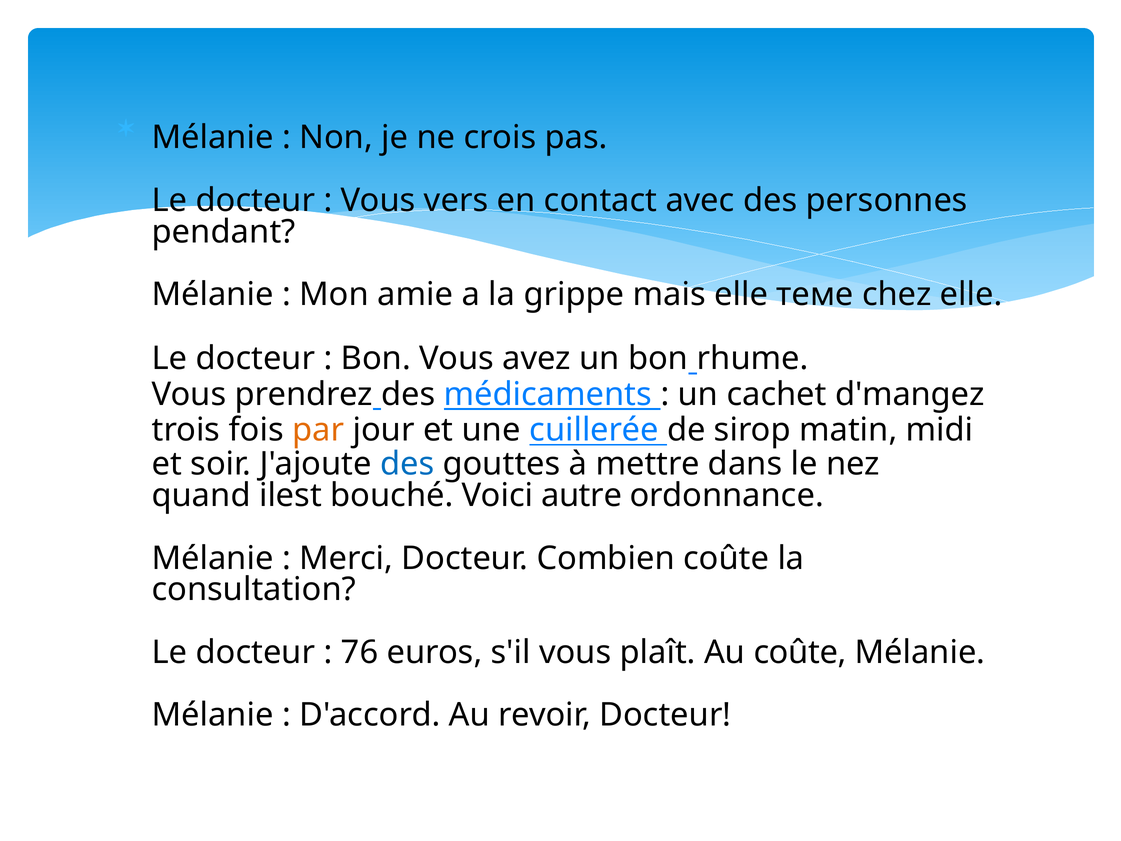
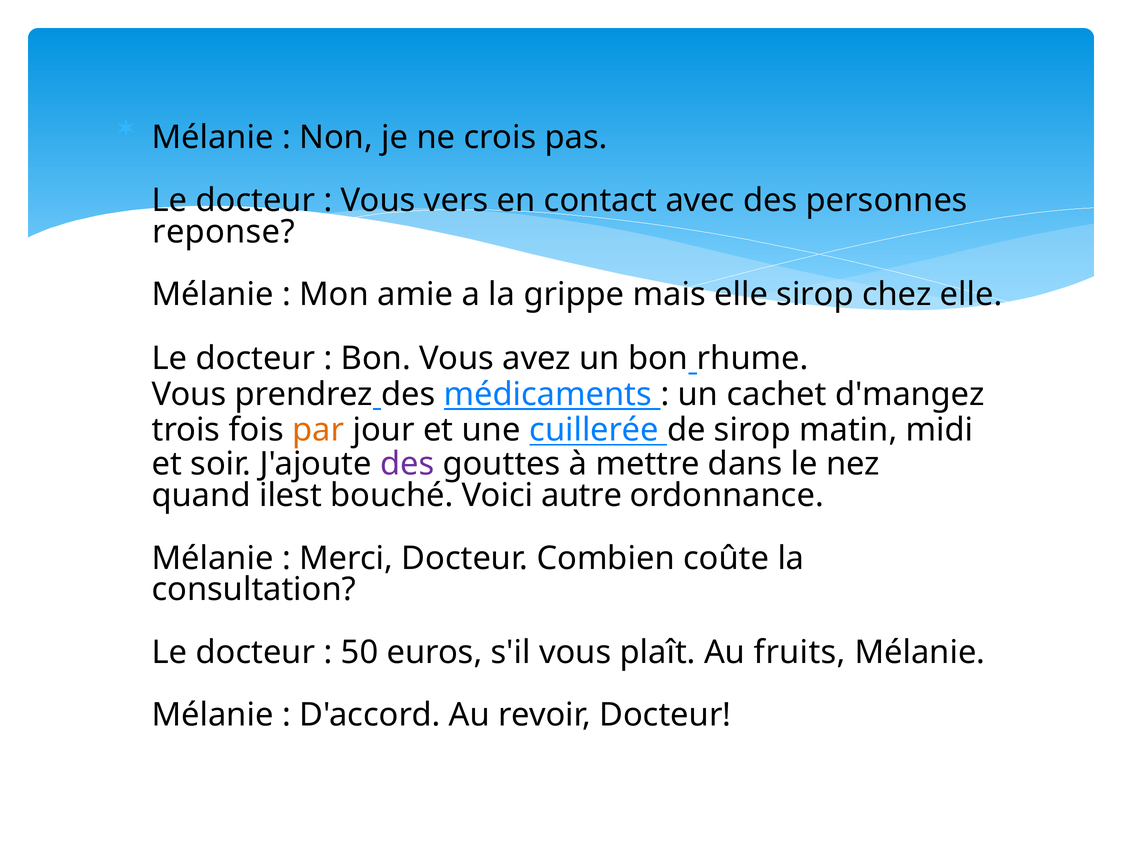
pendant: pendant -> reponse
elle теме: теме -> sirop
des at (407, 464) colour: blue -> purple
76: 76 -> 50
Au coûte: coûte -> fruits
